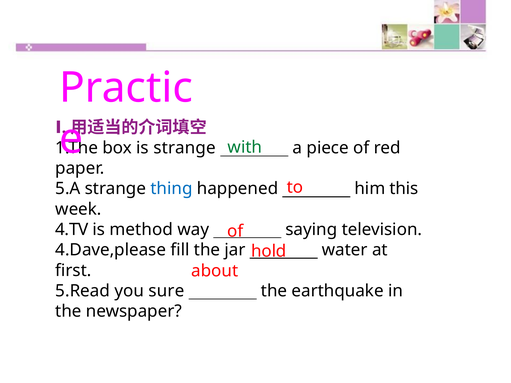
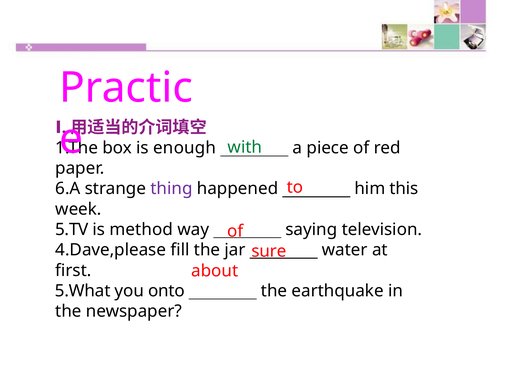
is strange: strange -> enough
5.A: 5.A -> 6.A
thing colour: blue -> purple
4.TV: 4.TV -> 5.TV
hold: hold -> sure
5.Read: 5.Read -> 5.What
sure: sure -> onto
